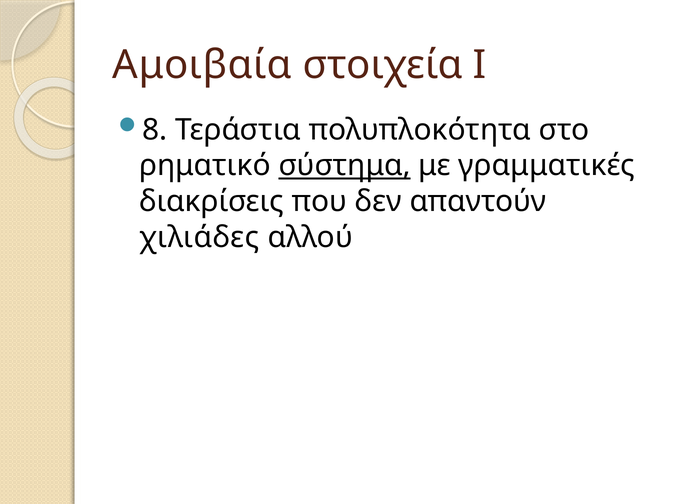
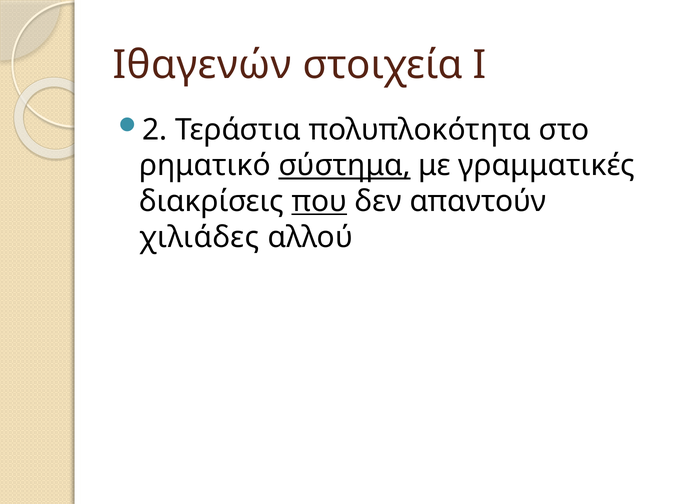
Αμοιβαία: Αμοιβαία -> Ιθαγενών
8: 8 -> 2
που underline: none -> present
